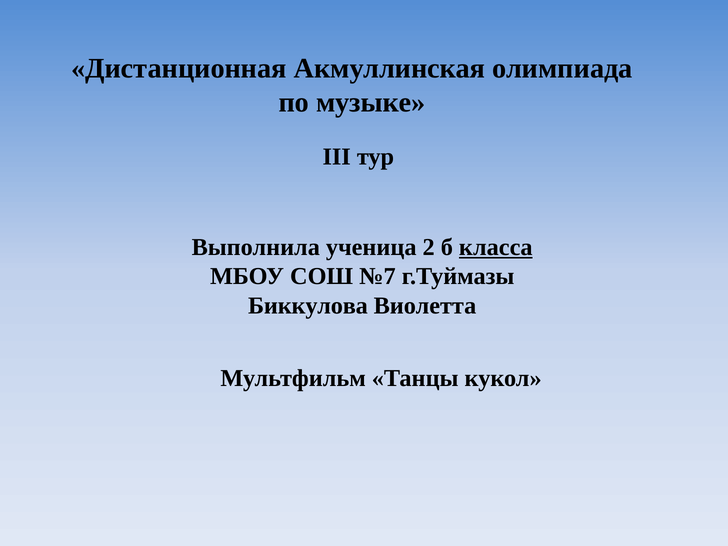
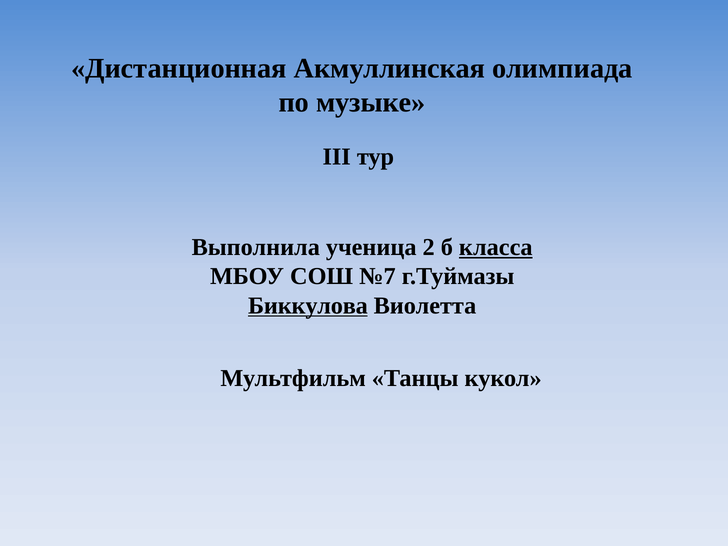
Биккулова underline: none -> present
